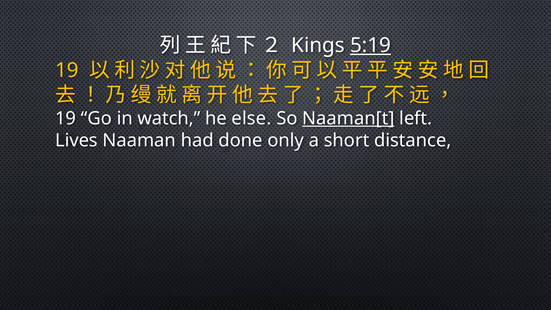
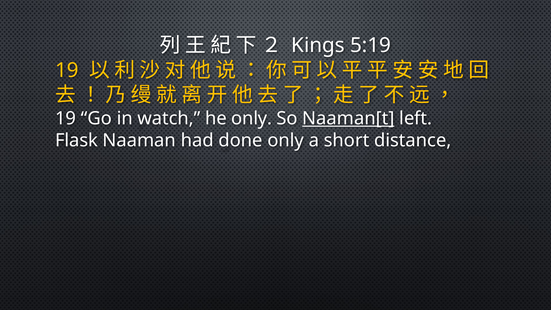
5:19 underline: present -> none
he else: else -> only
Lives: Lives -> Flask
